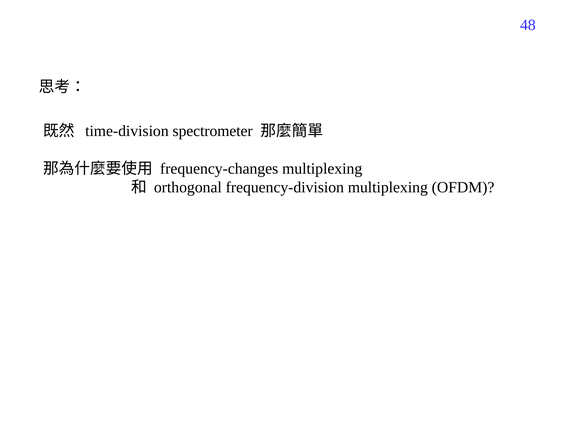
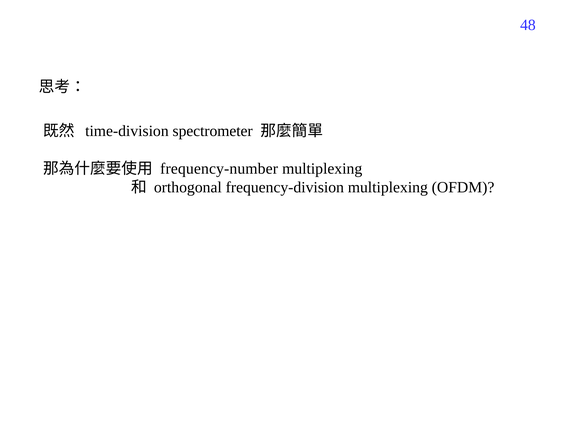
frequency-changes: frequency-changes -> frequency-number
